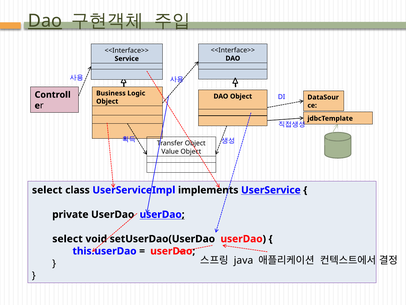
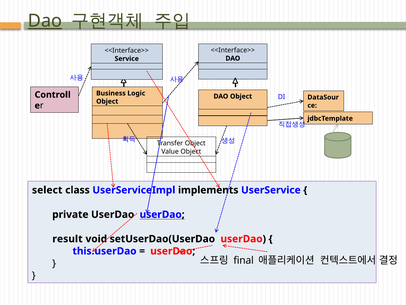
UserService underline: present -> none
select at (67, 239): select -> result
java: java -> final
